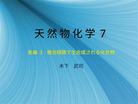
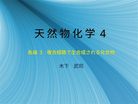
7: 7 -> 4
